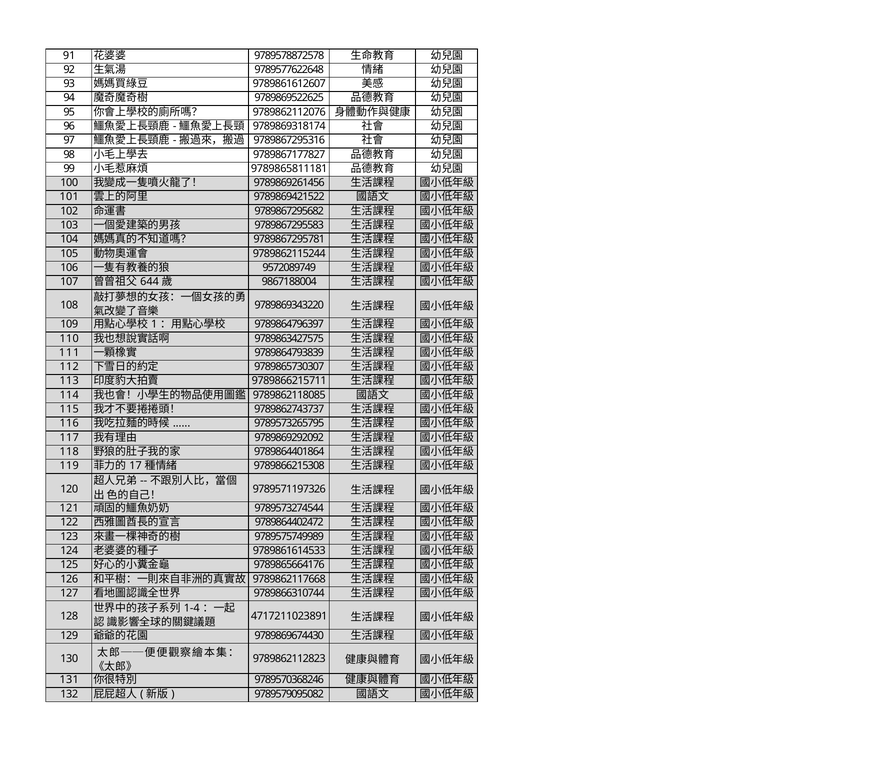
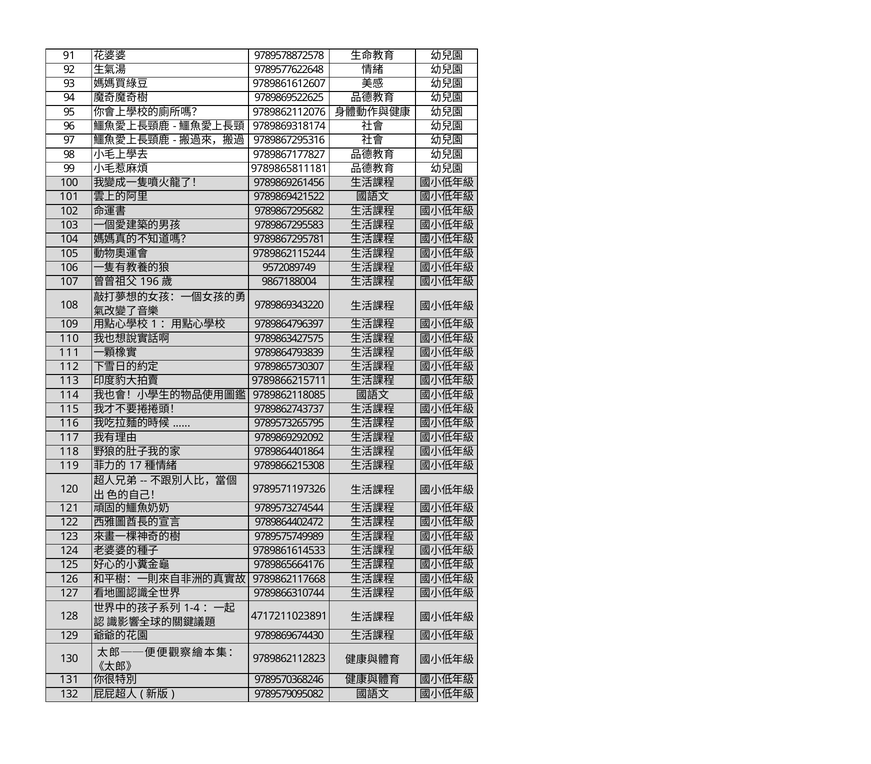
644: 644 -> 196
